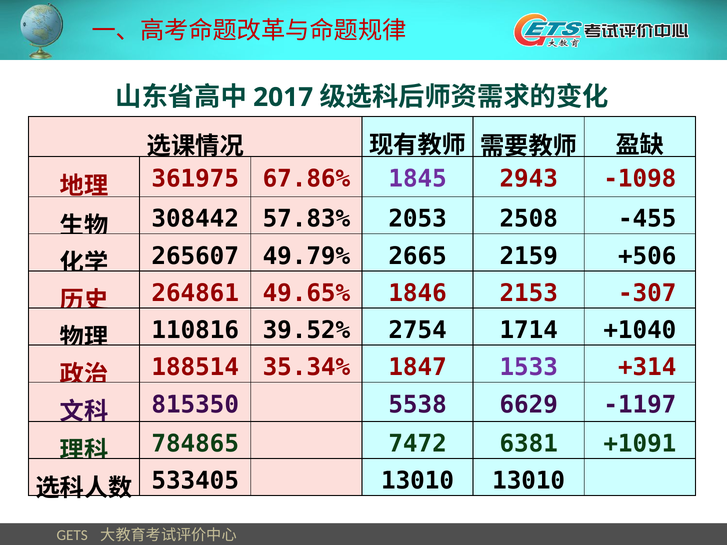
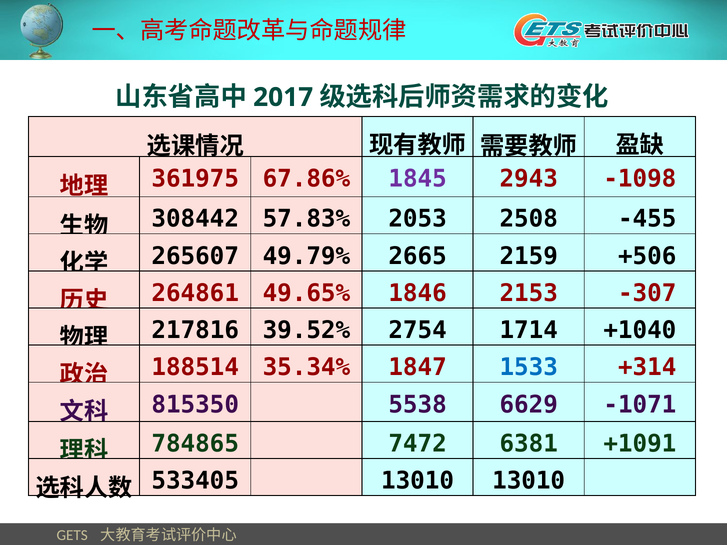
110816: 110816 -> 217816
1533 colour: purple -> blue
-1197: -1197 -> -1071
